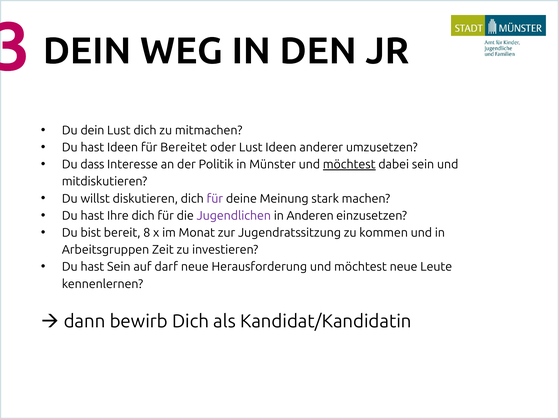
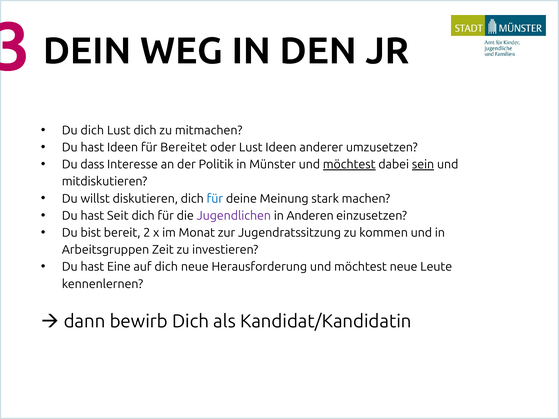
Du dein: dein -> dich
sein at (423, 165) underline: none -> present
für at (215, 199) colour: purple -> blue
Ihre: Ihre -> Seit
8: 8 -> 2
hast Sein: Sein -> Eine
auf darf: darf -> dich
